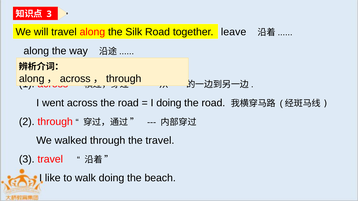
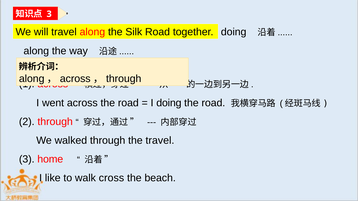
leave at (234, 32): leave -> doing
3 travel: travel -> home
walk doing: doing -> cross
